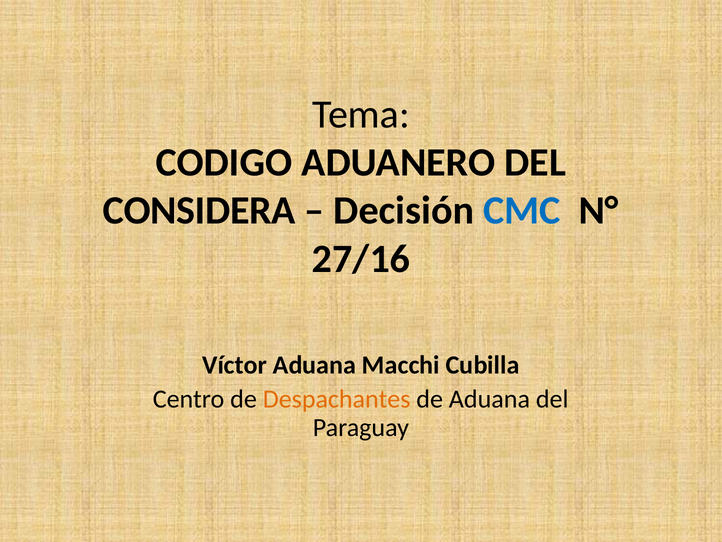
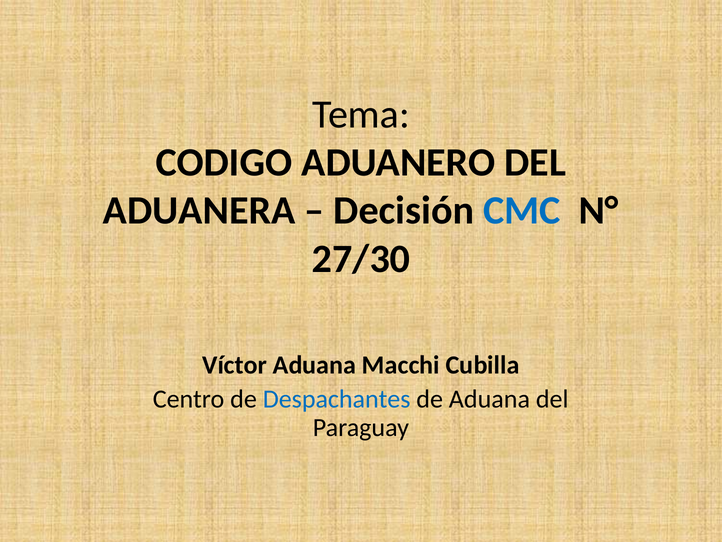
CONSIDERA: CONSIDERA -> ADUANERA
27/16: 27/16 -> 27/30
Despachantes colour: orange -> blue
